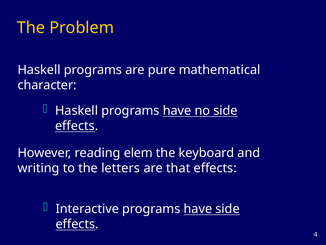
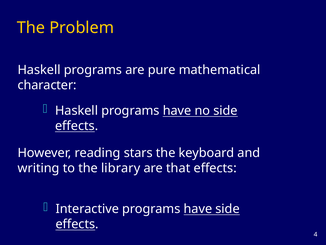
elem: elem -> stars
letters: letters -> library
